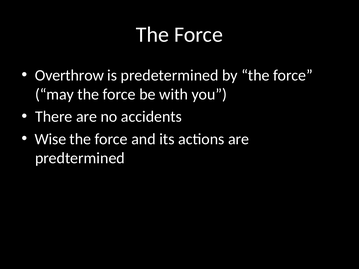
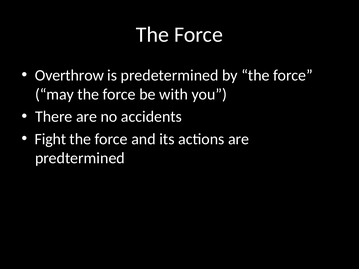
Wise: Wise -> Fight
